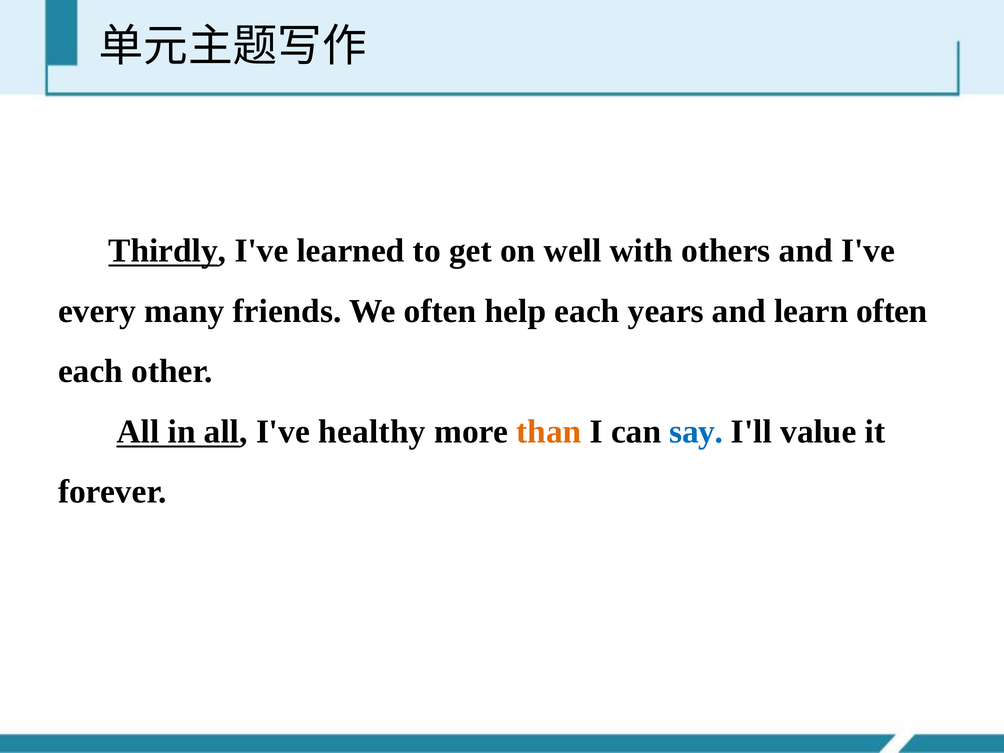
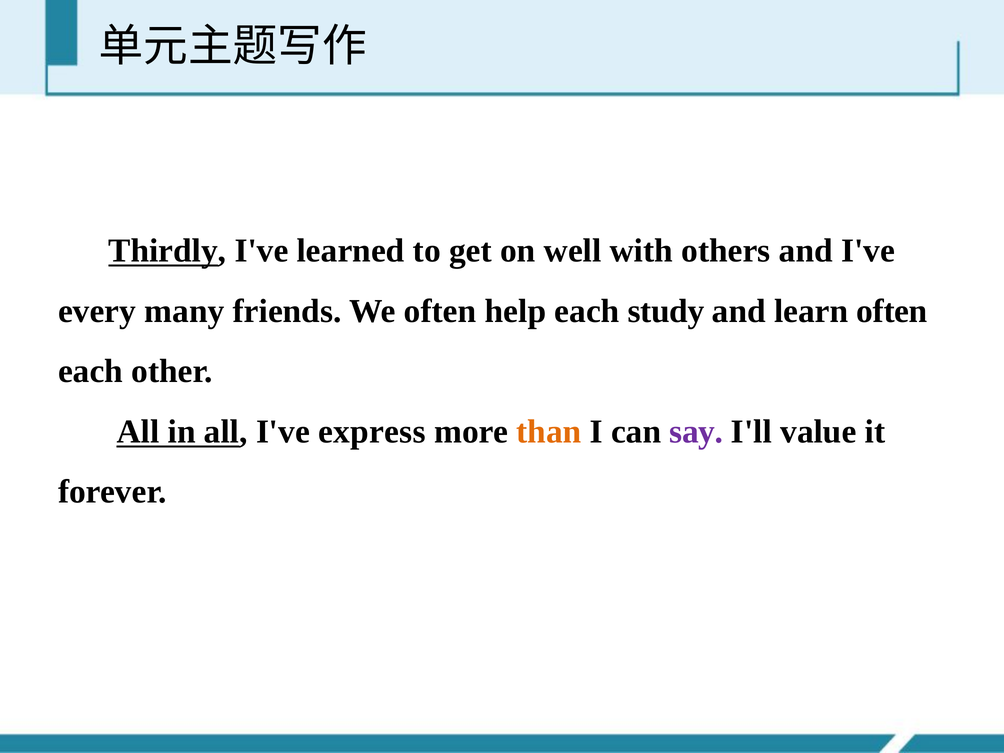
years: years -> study
healthy: healthy -> express
say colour: blue -> purple
